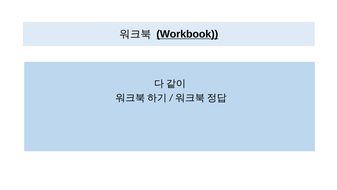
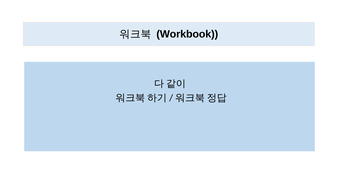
Workbook underline: present -> none
